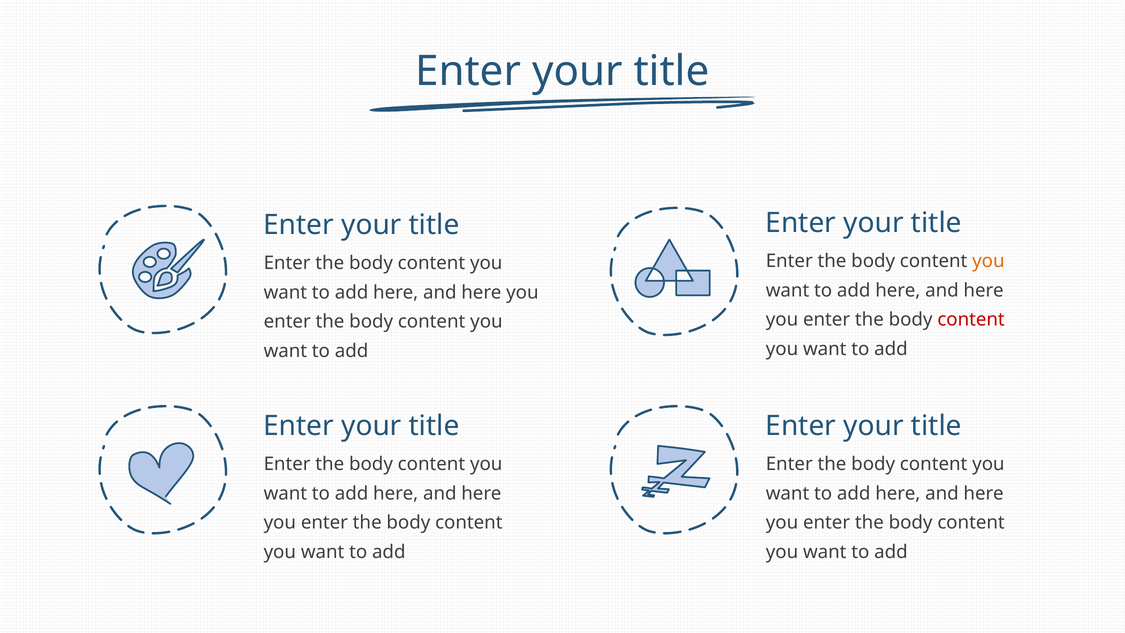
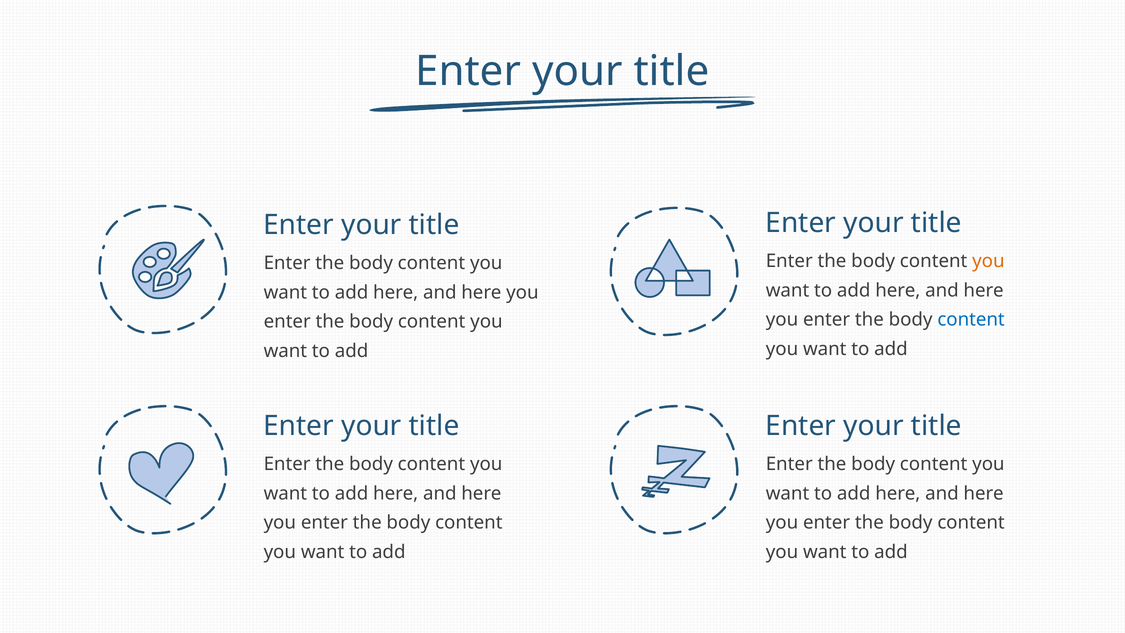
content at (971, 320) colour: red -> blue
